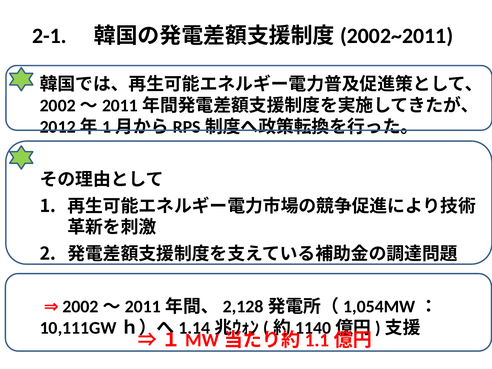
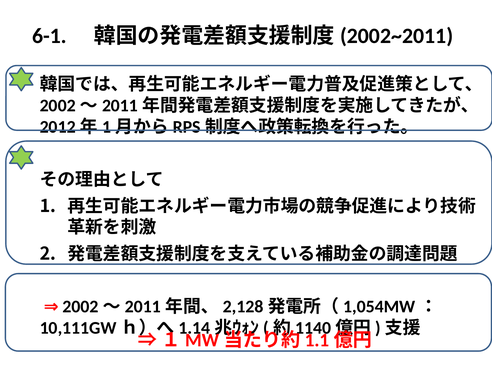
2-1: 2-1 -> 6-1
